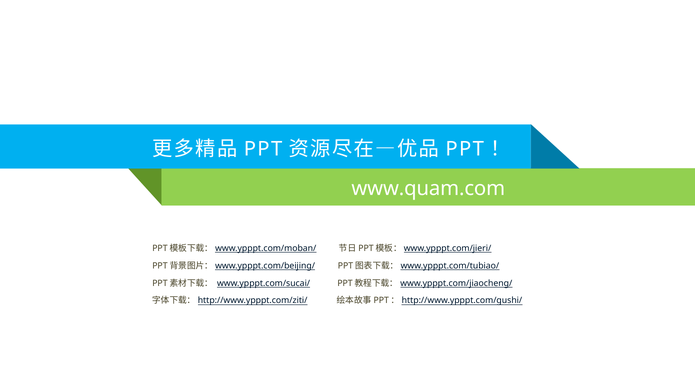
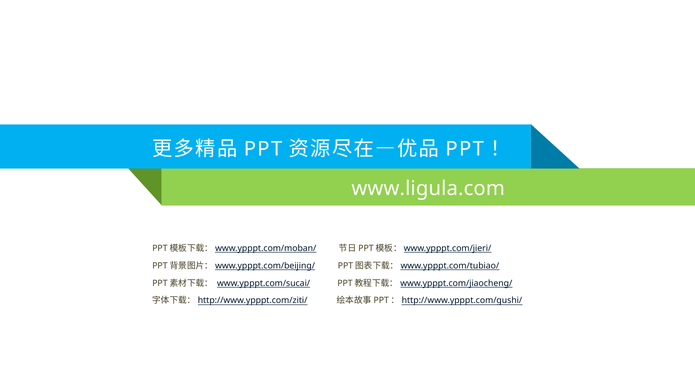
www.quam.com: www.quam.com -> www.ligula.com
